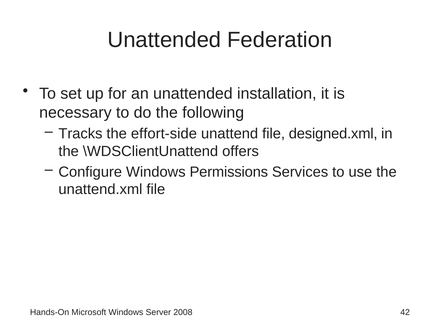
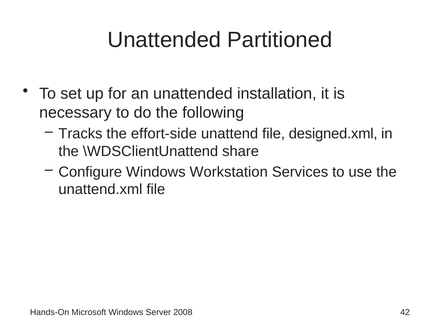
Federation: Federation -> Partitioned
offers: offers -> share
Permissions: Permissions -> Workstation
